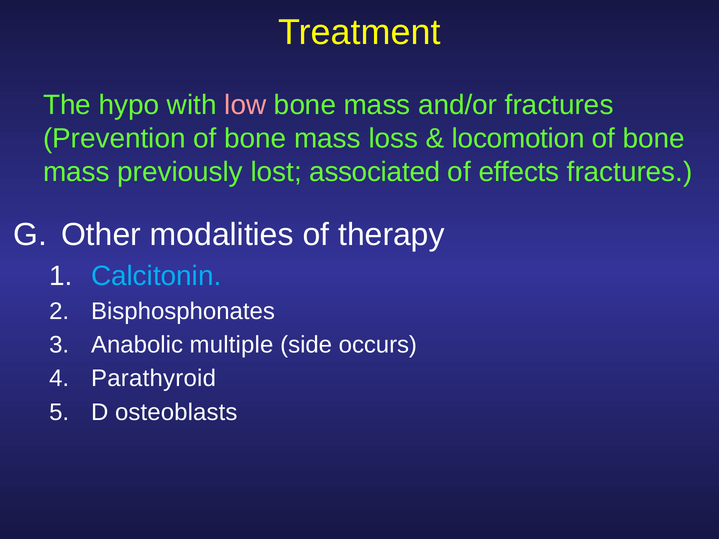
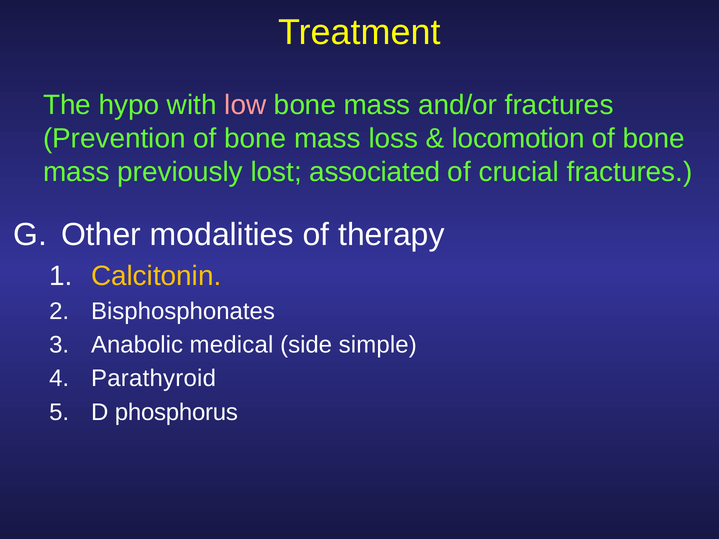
effects: effects -> crucial
Calcitonin colour: light blue -> yellow
multiple: multiple -> medical
occurs: occurs -> simple
osteoblasts: osteoblasts -> phosphorus
